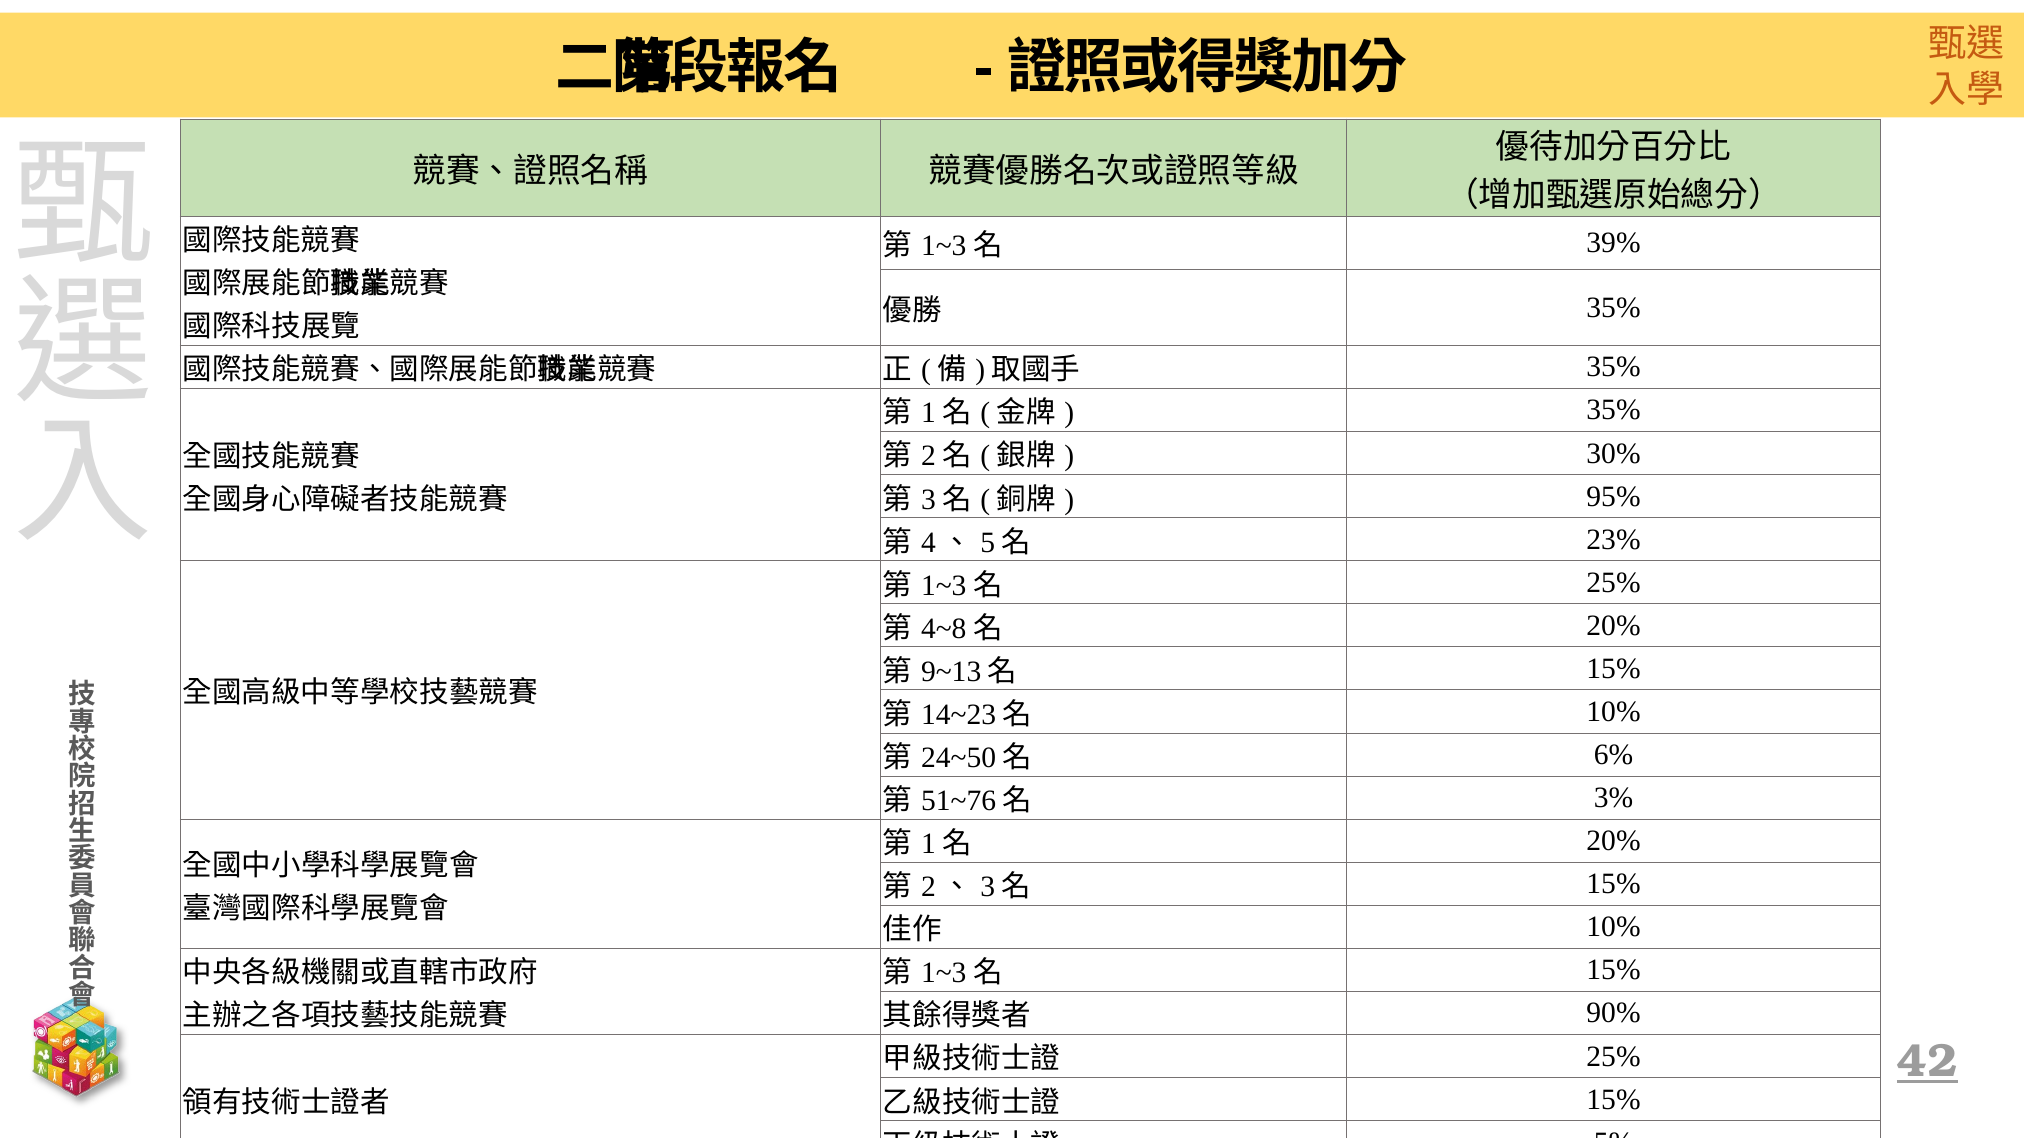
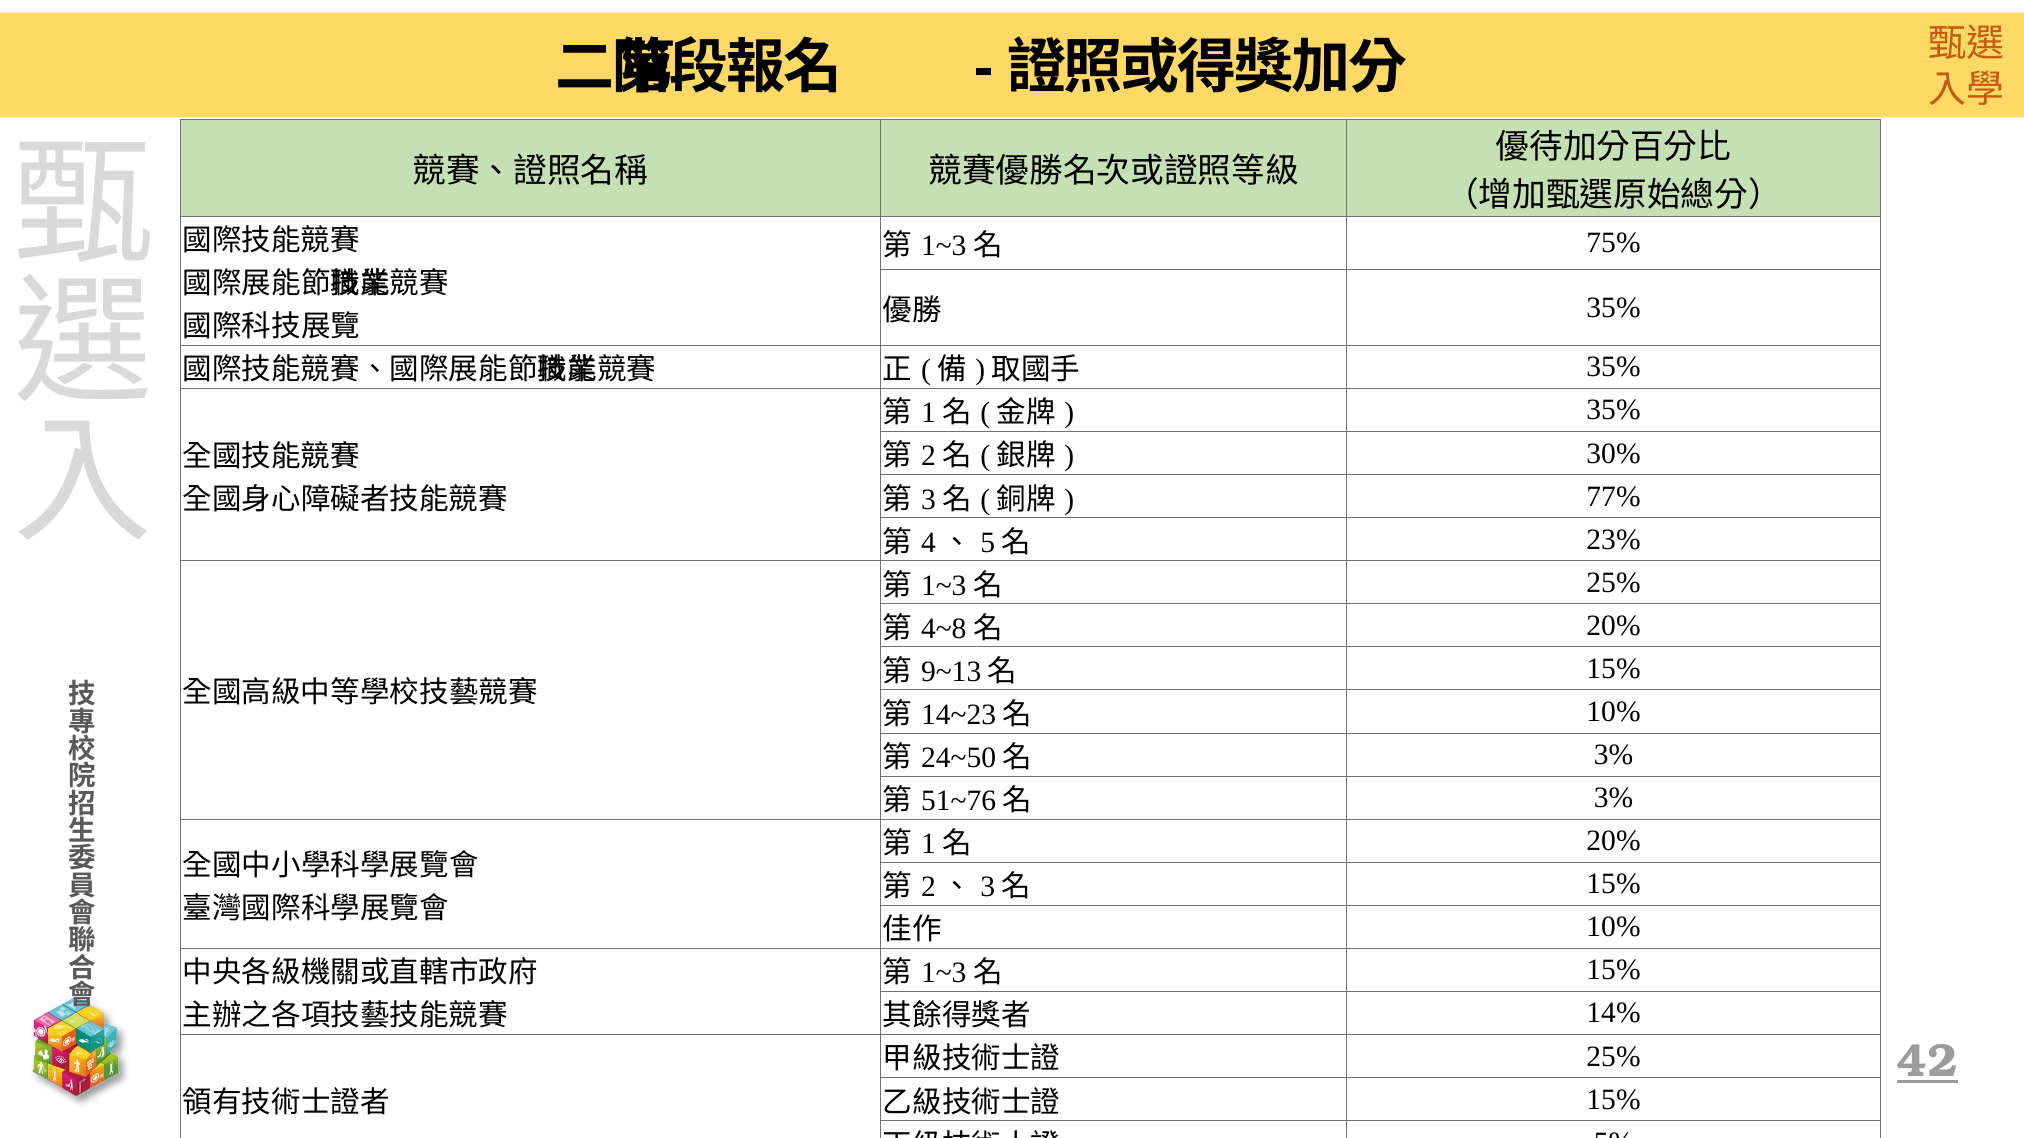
39%: 39% -> 75%
95%: 95% -> 77%
6% at (1614, 755): 6% -> 3%
90%: 90% -> 14%
